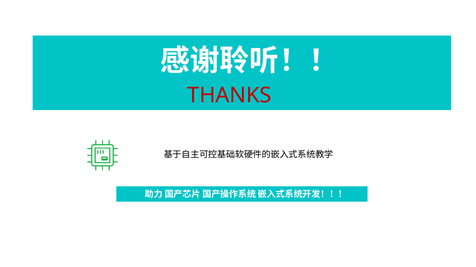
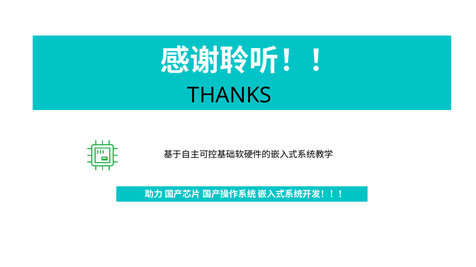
THANKS colour: red -> black
